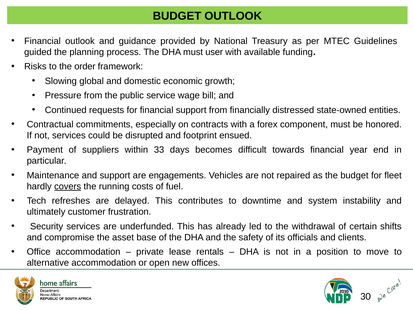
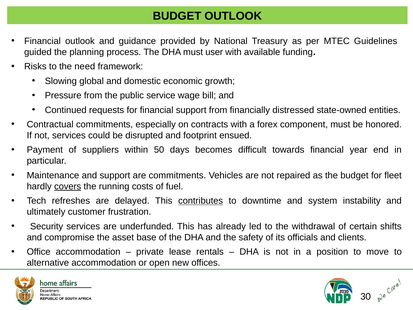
order: order -> need
33: 33 -> 50
are engagements: engagements -> commitments
contributes underline: none -> present
